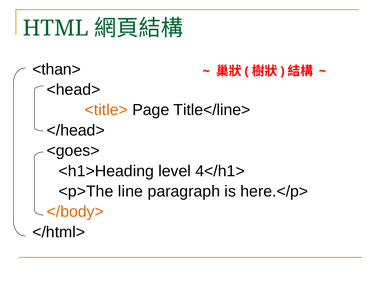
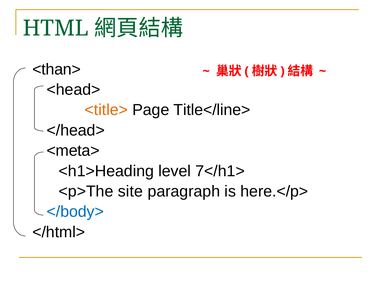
<goes>: <goes> -> <meta>
4</h1>: 4</h1> -> 7</h1>
line: line -> site
</body> colour: orange -> blue
